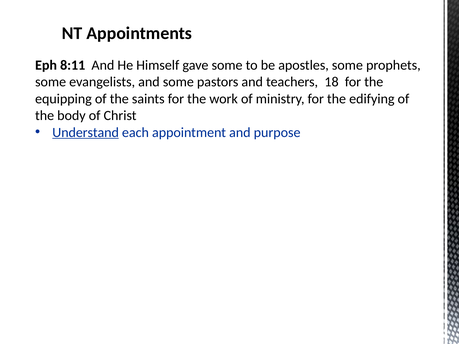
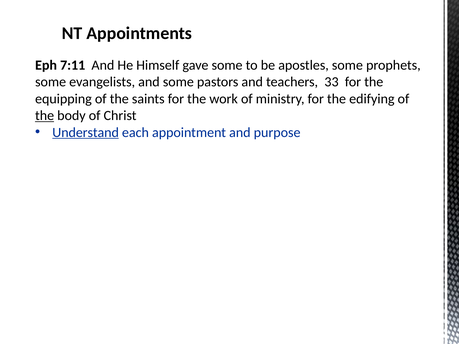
8:11: 8:11 -> 7:11
18: 18 -> 33
the at (45, 116) underline: none -> present
